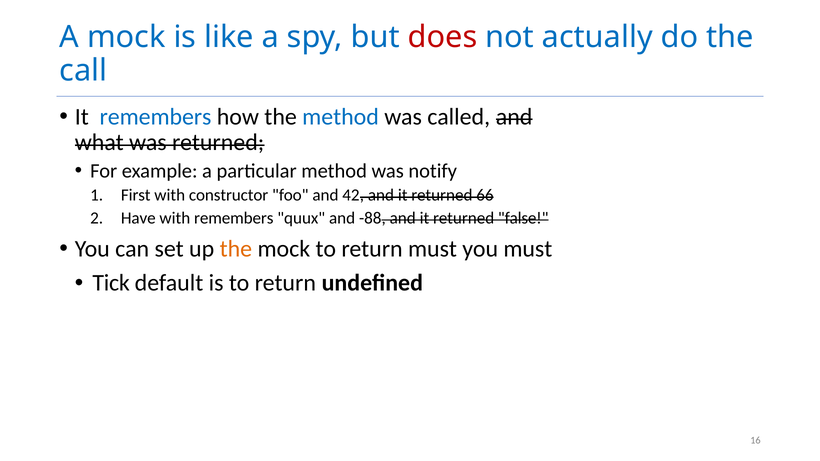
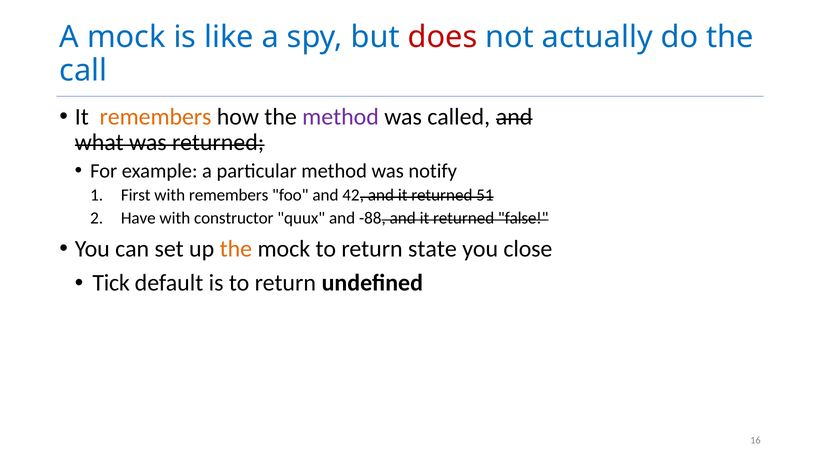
remembers at (156, 117) colour: blue -> orange
method at (341, 117) colour: blue -> purple
with constructor: constructor -> remembers
66: 66 -> 51
with remembers: remembers -> constructor
return must: must -> state
you must: must -> close
